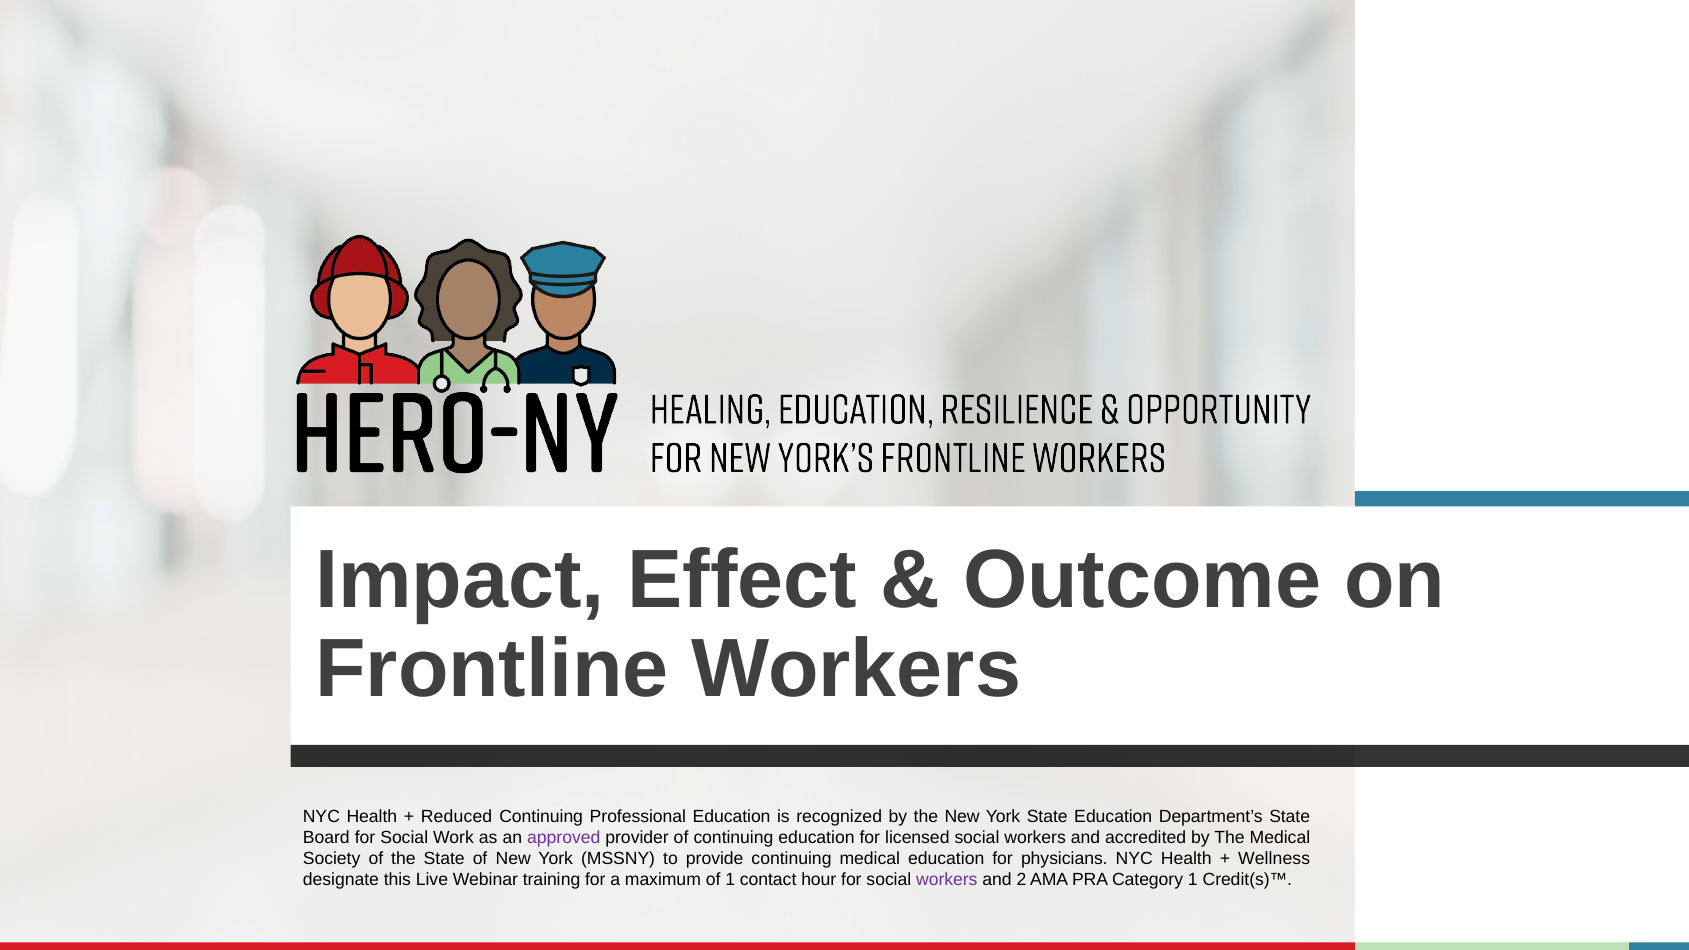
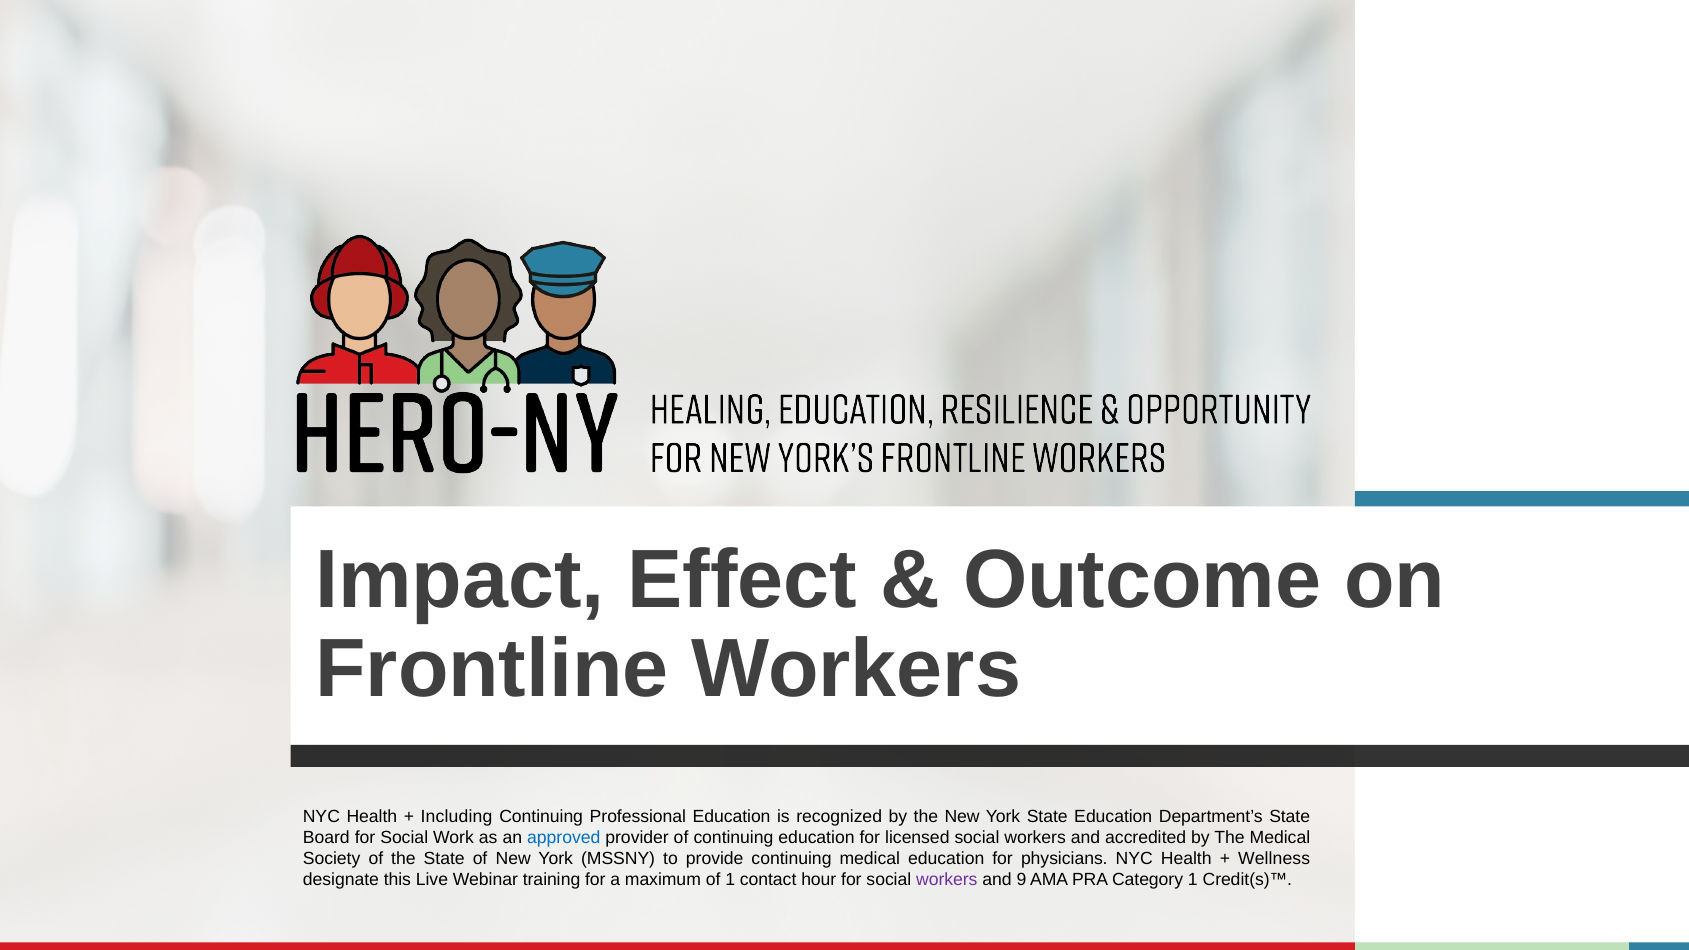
Reduced: Reduced -> Including
approved colour: purple -> blue
2: 2 -> 9
